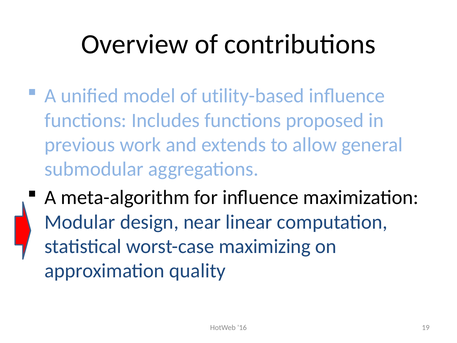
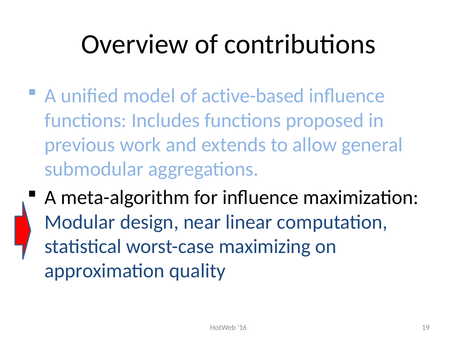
utility-based: utility-based -> active-based
